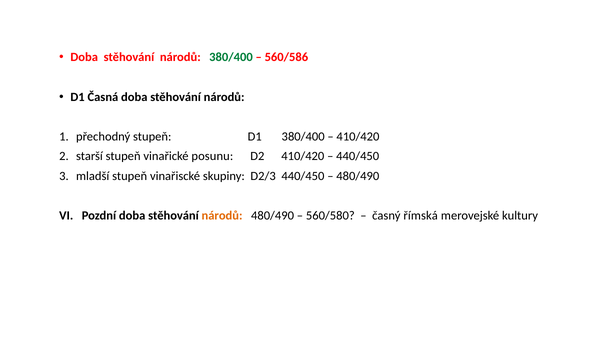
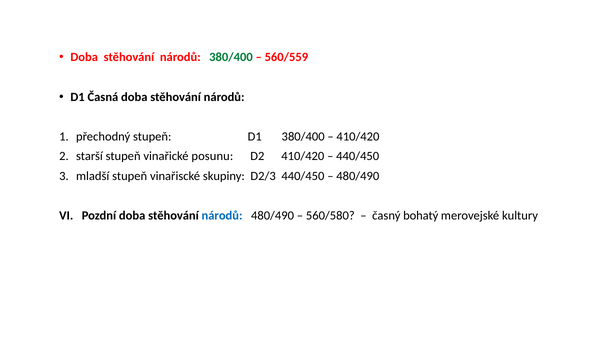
560/586: 560/586 -> 560/559
národů at (222, 216) colour: orange -> blue
římská: římská -> bohatý
